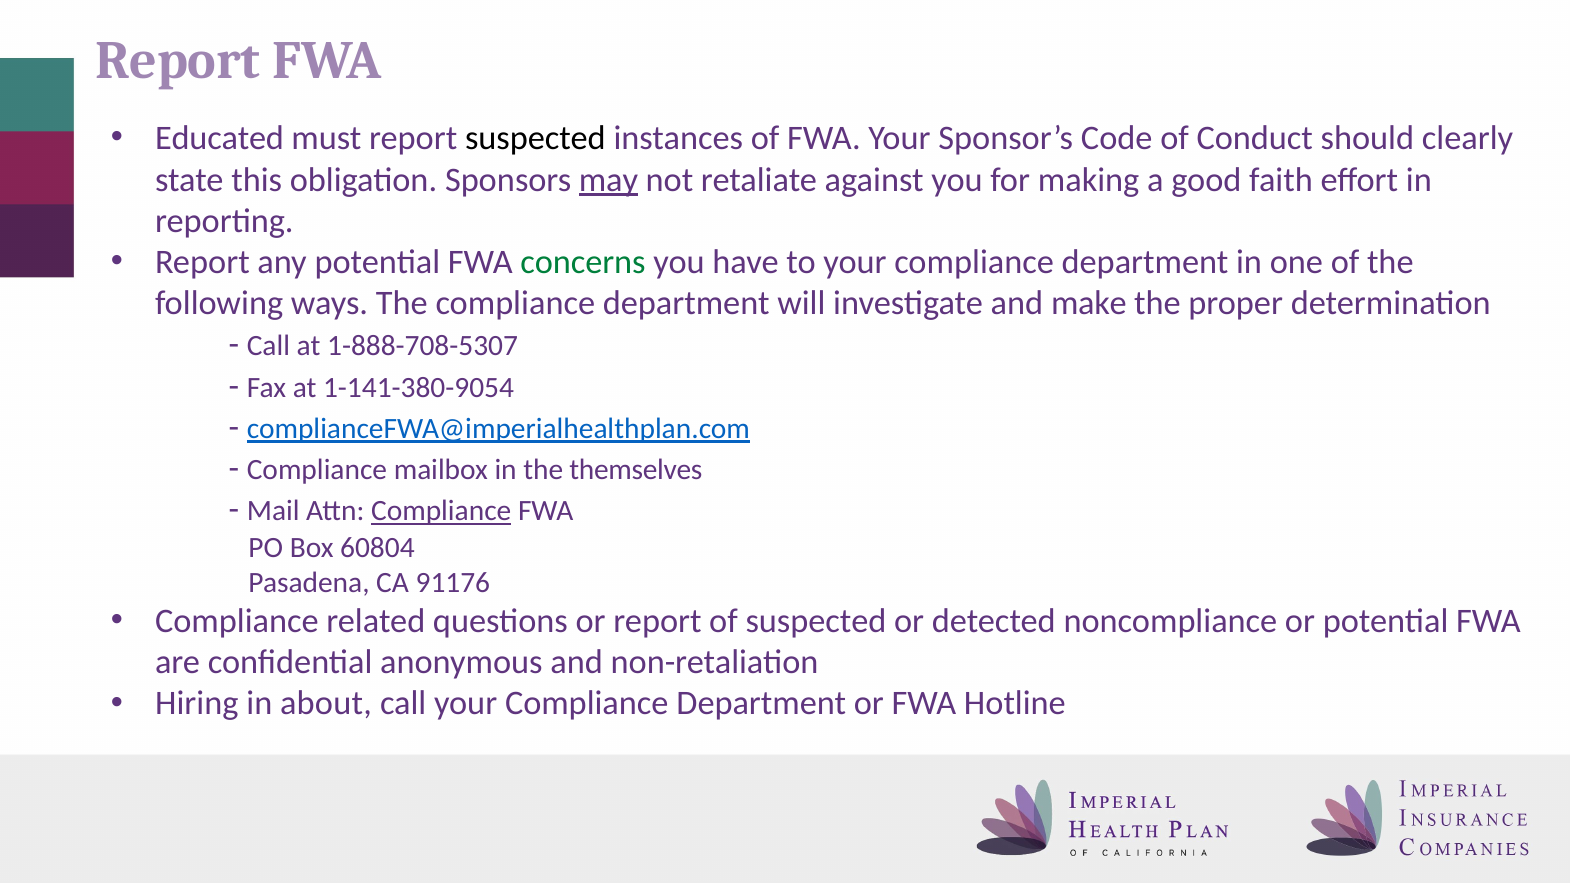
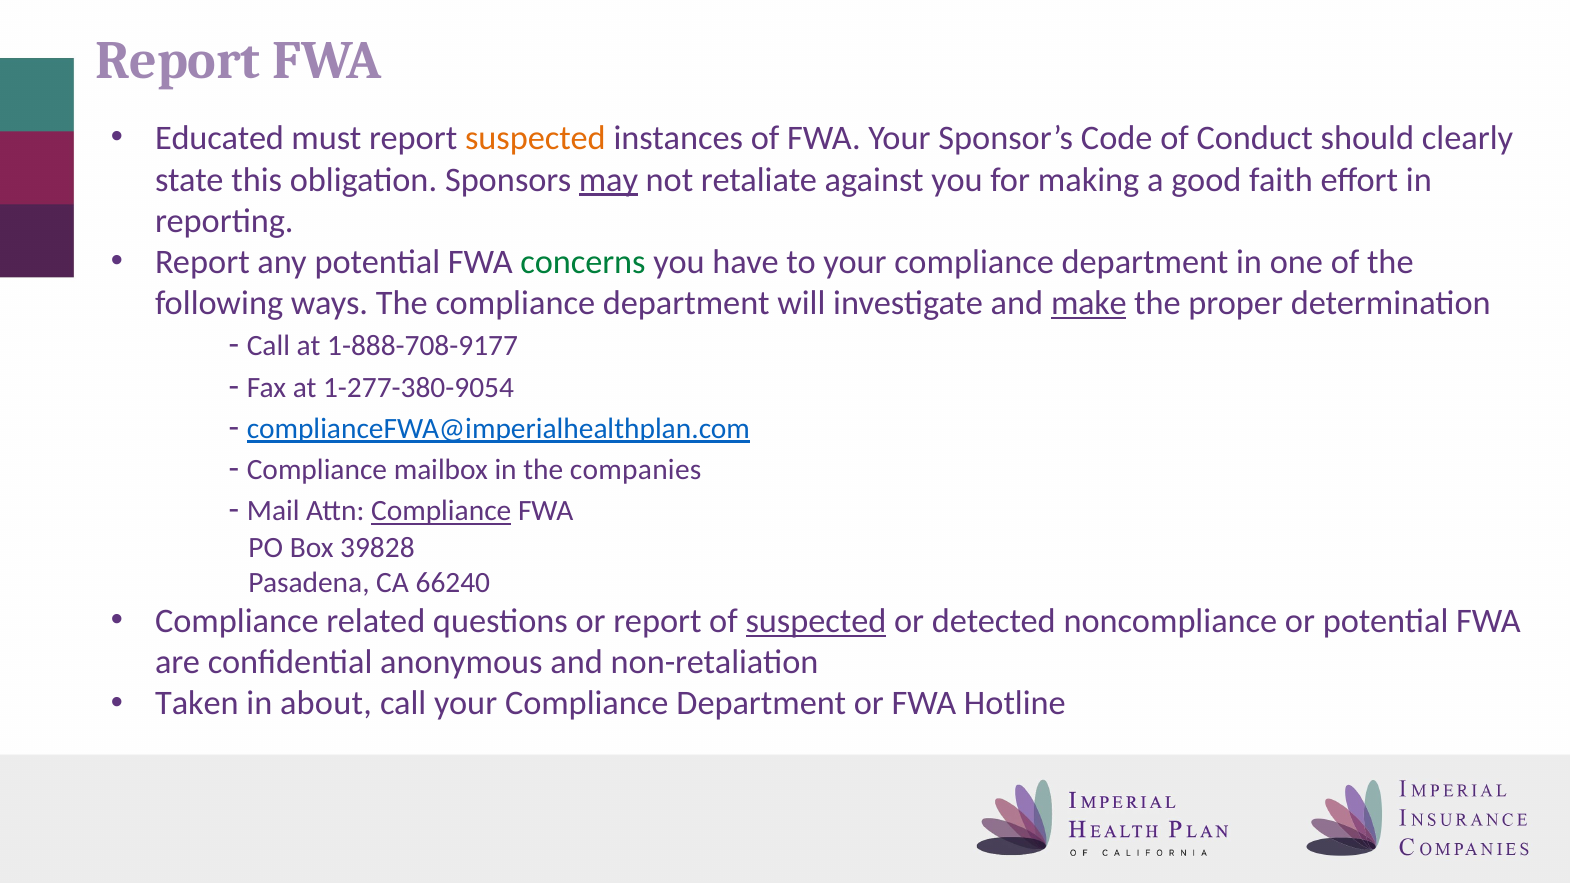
suspected at (535, 139) colour: black -> orange
make underline: none -> present
1-888-708-5307: 1-888-708-5307 -> 1-888-708-9177
1-141-380-9054: 1-141-380-9054 -> 1-277-380-9054
themselves: themselves -> companies
60804: 60804 -> 39828
91176: 91176 -> 66240
suspected at (816, 621) underline: none -> present
Hiring: Hiring -> Taken
